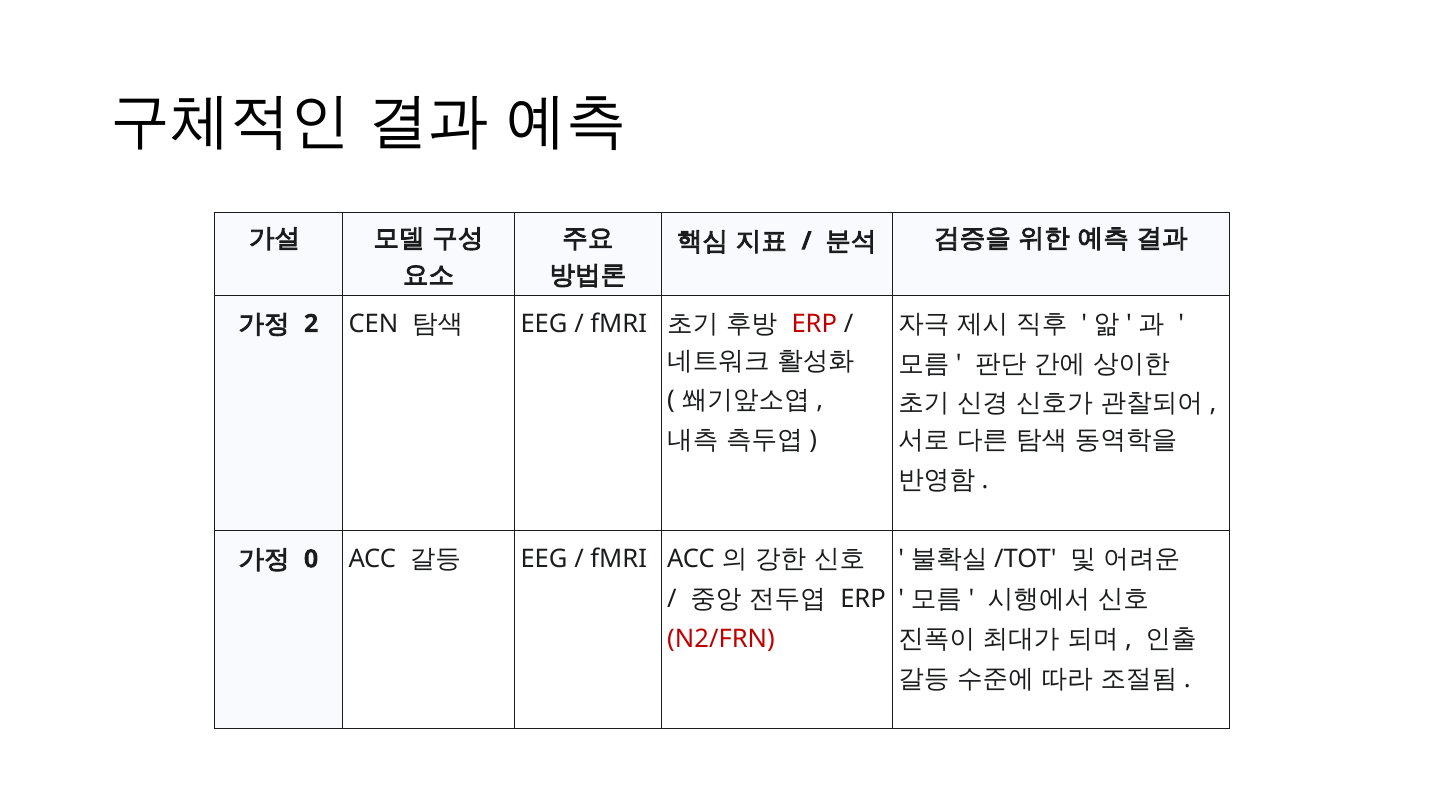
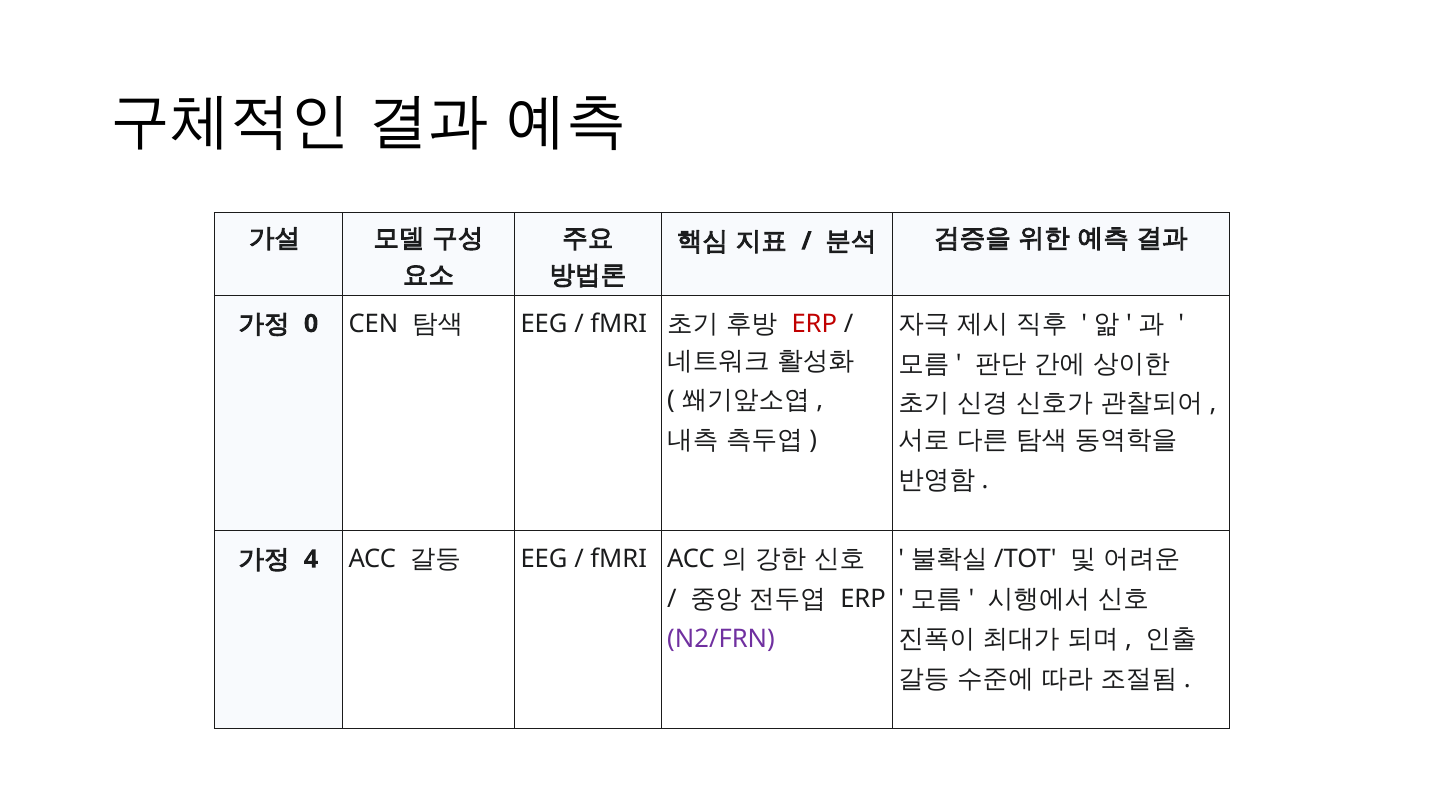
2: 2 -> 0
0: 0 -> 4
N2/FRN colour: red -> purple
